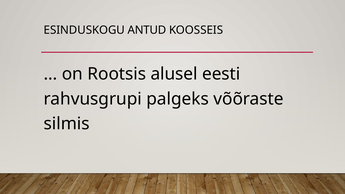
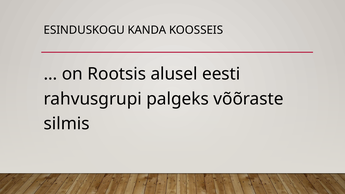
ANTUD: ANTUD -> KANDA
